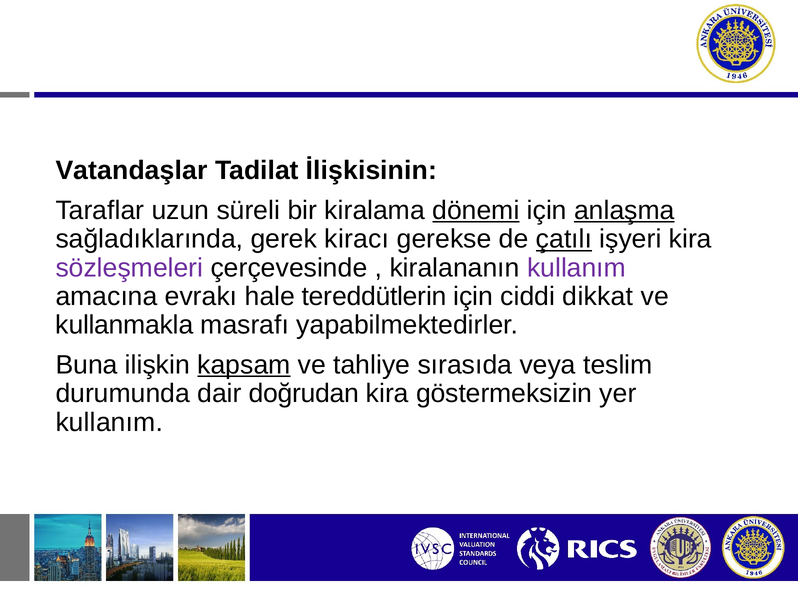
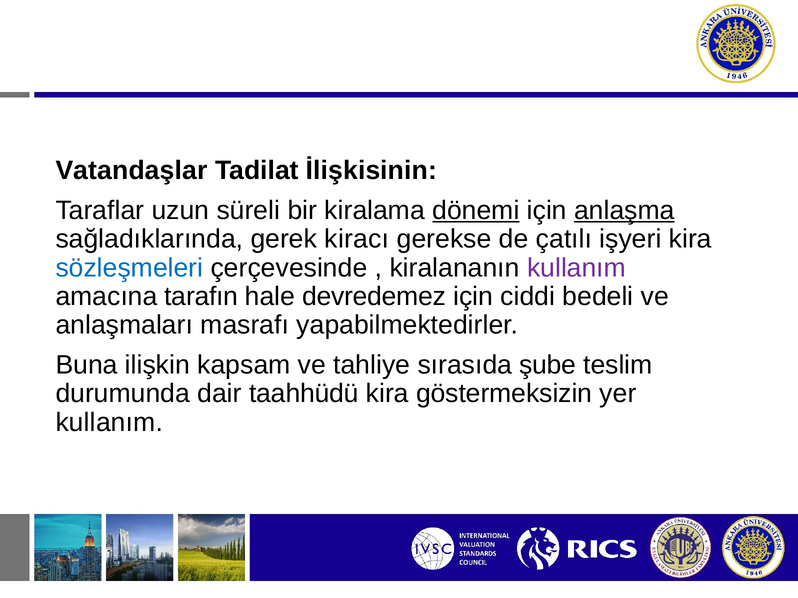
çatılı underline: present -> none
sözleşmeleri colour: purple -> blue
evrakı: evrakı -> tarafın
tereddütlerin: tereddütlerin -> devredemez
dikkat: dikkat -> bedeli
kullanmakla: kullanmakla -> anlaşmaları
kapsam underline: present -> none
veya: veya -> şube
doğrudan: doğrudan -> taahhüdü
